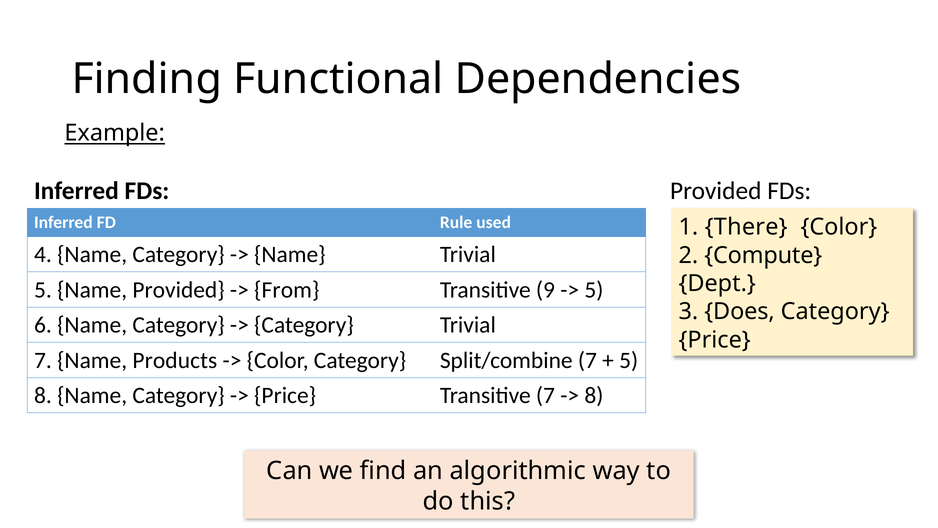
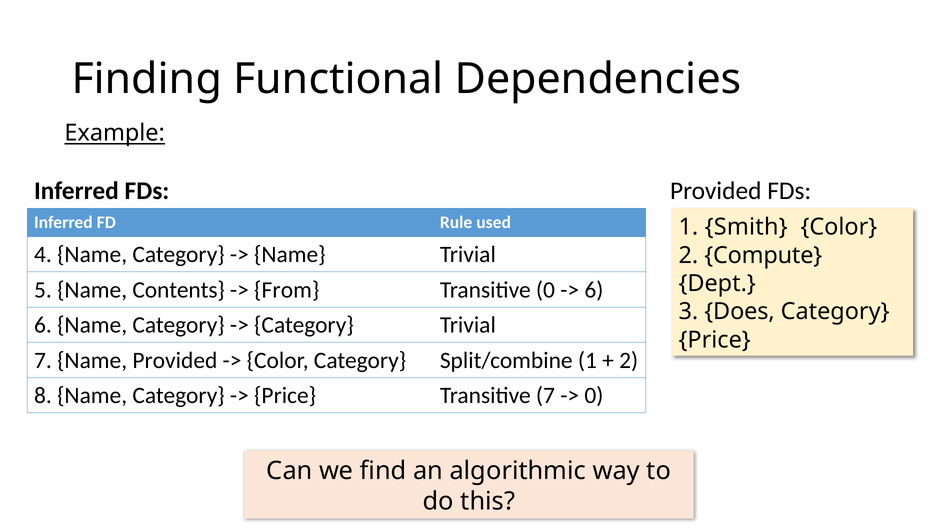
There: There -> Smith
Name Provided: Provided -> Contents
Transitive 9: 9 -> 0
5 at (594, 290): 5 -> 6
Name Products: Products -> Provided
Split/combine 7: 7 -> 1
5 at (629, 360): 5 -> 2
8 at (594, 395): 8 -> 0
